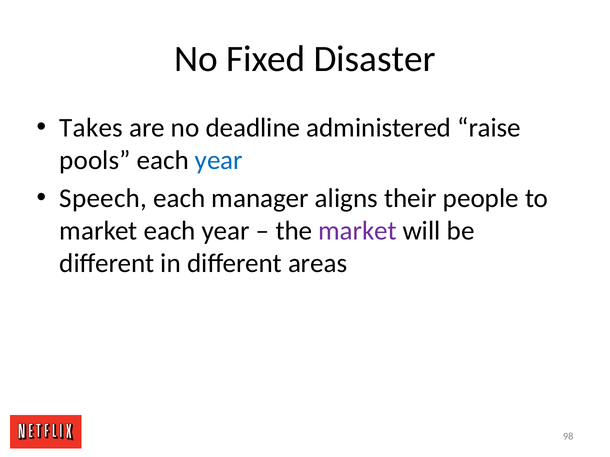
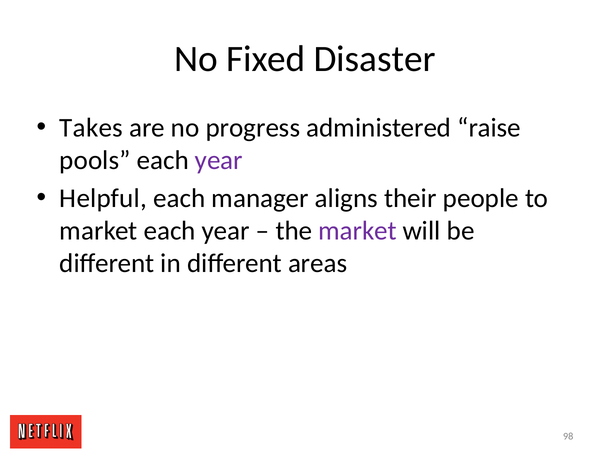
deadline: deadline -> progress
year at (219, 161) colour: blue -> purple
Speech: Speech -> Helpful
